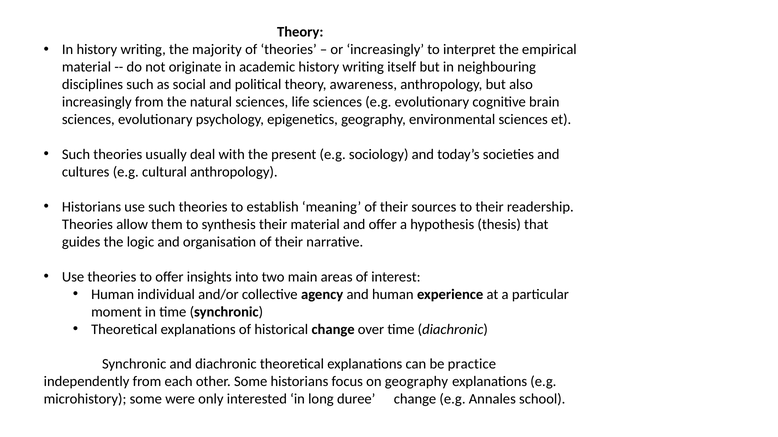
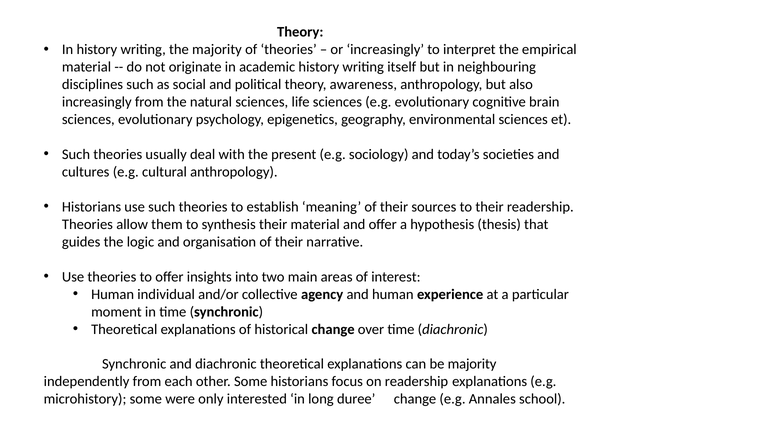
be practice: practice -> majority
on geography: geography -> readership
